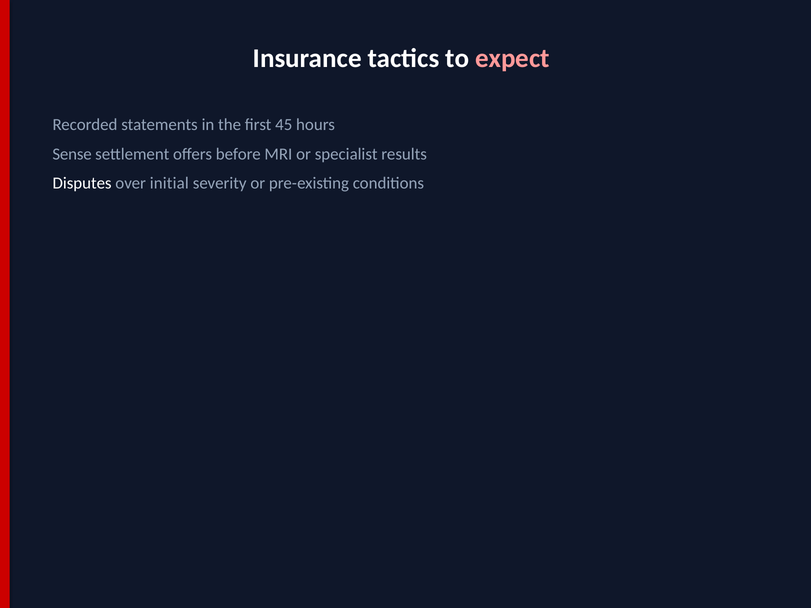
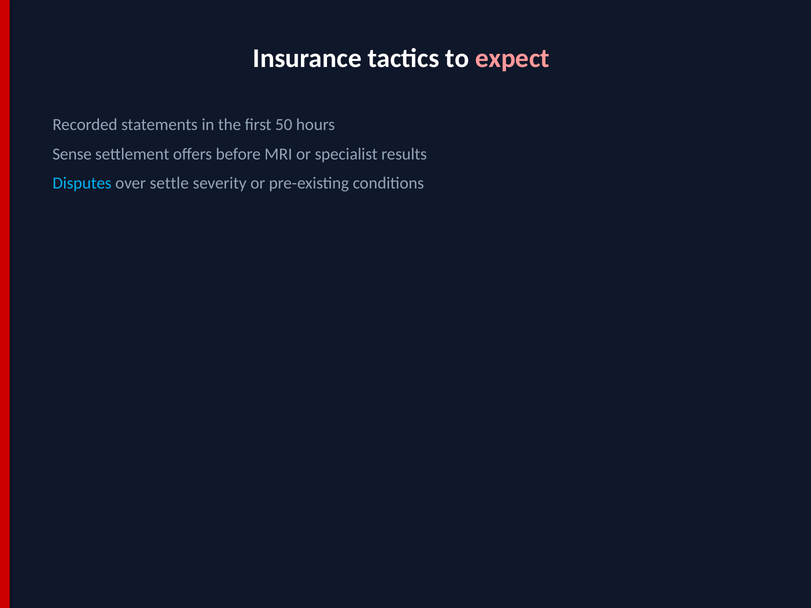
45: 45 -> 50
Disputes colour: white -> light blue
initial: initial -> settle
